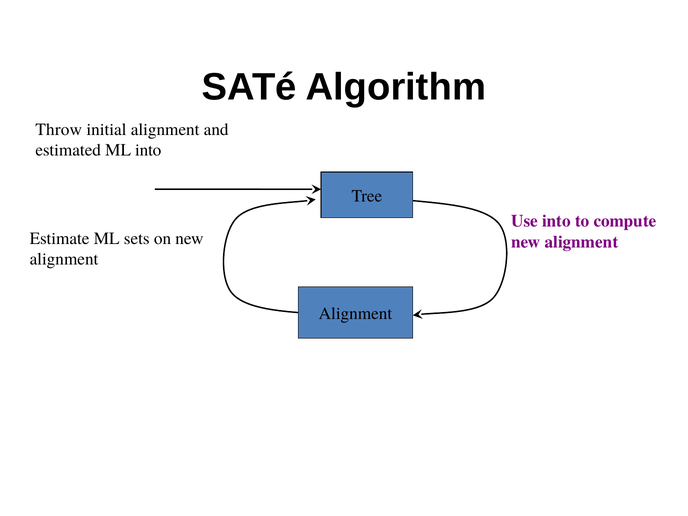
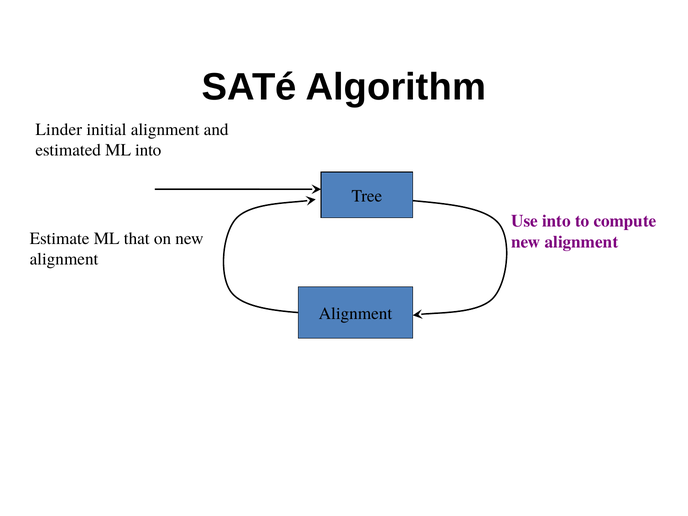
Throw: Throw -> Linder
sets: sets -> that
